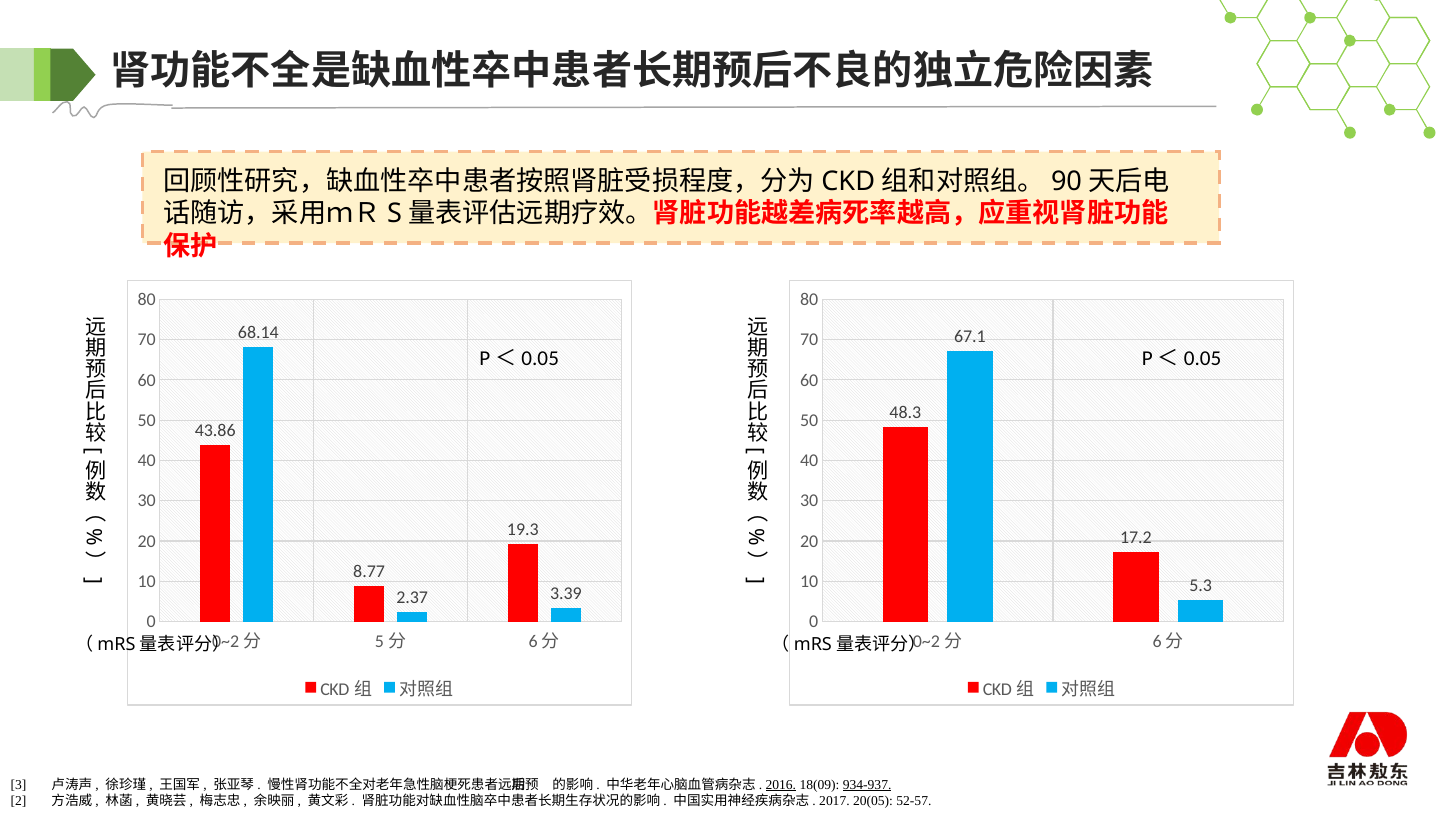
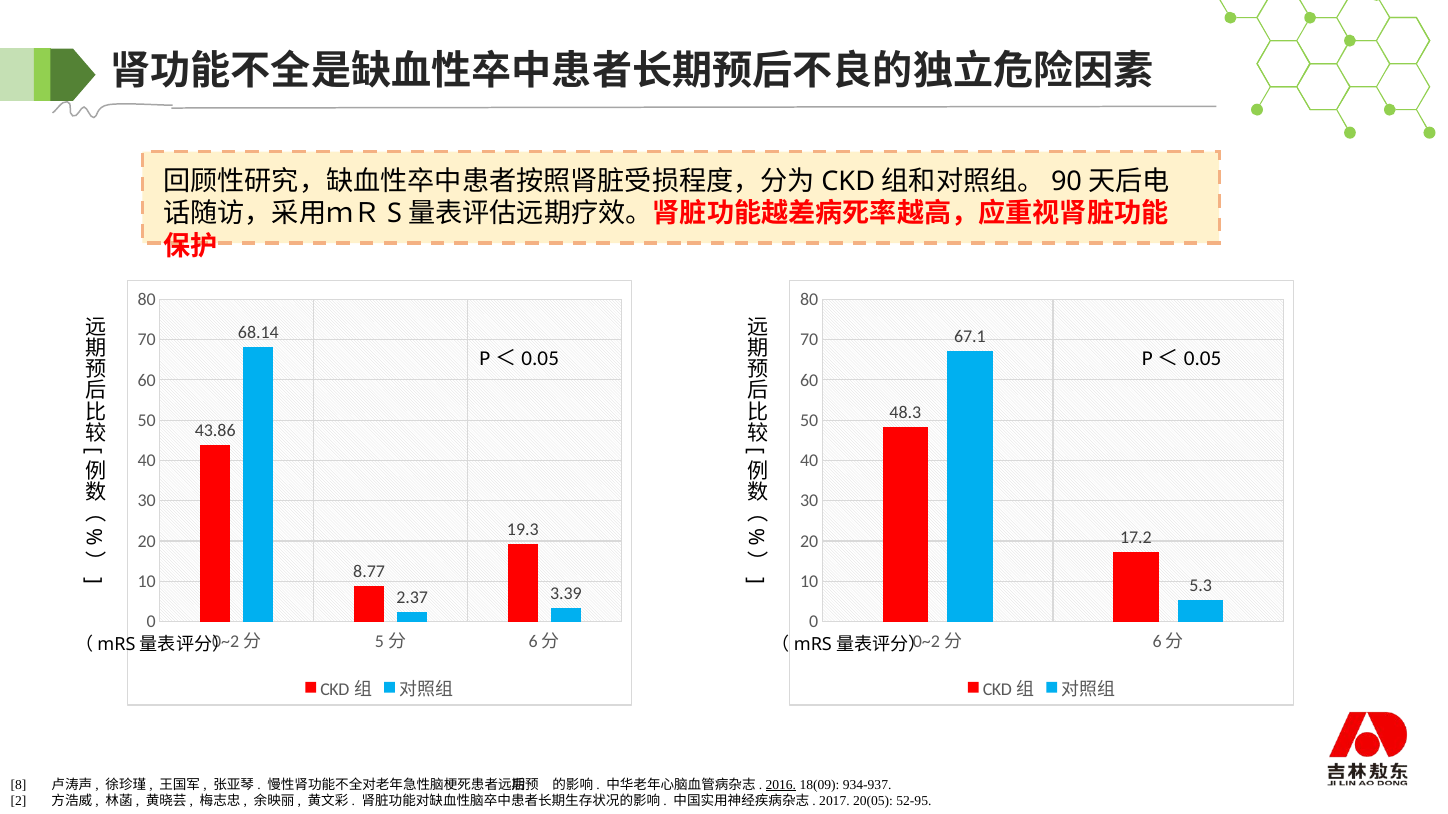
3: 3 -> 8
934-937 underline: present -> none
52-57: 52-57 -> 52-95
